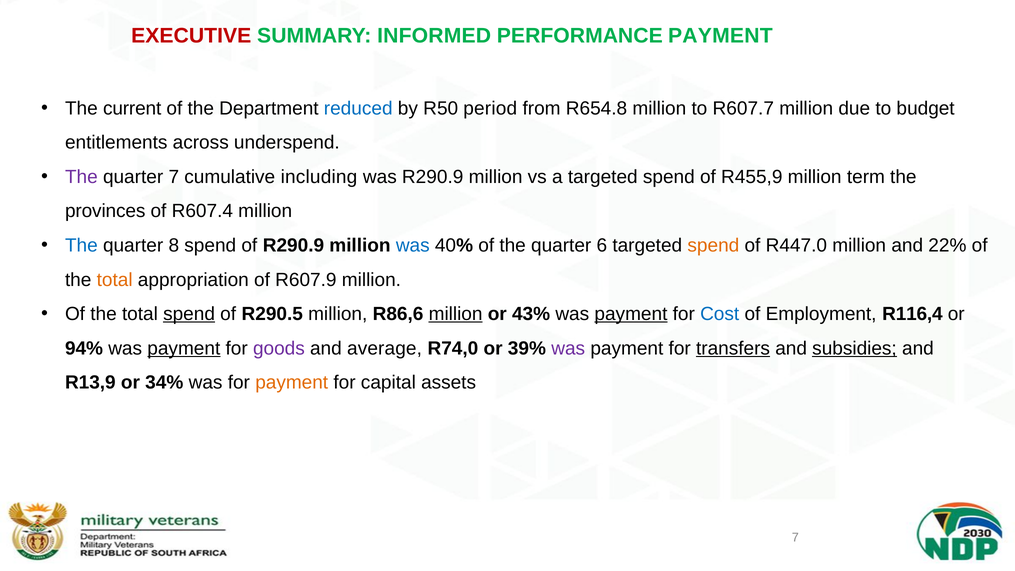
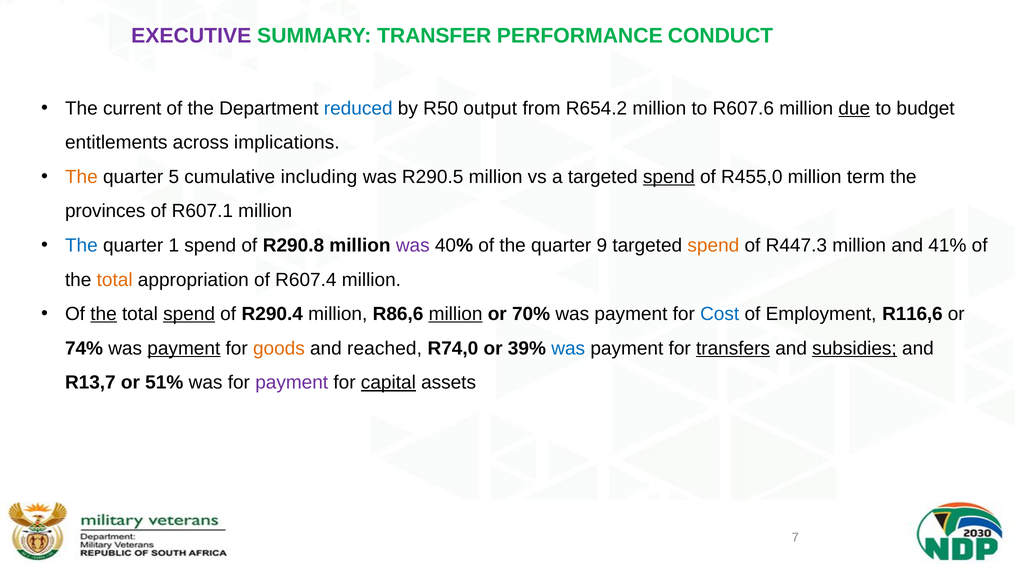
EXECUTIVE colour: red -> purple
INFORMED: INFORMED -> TRANSFER
PERFORMANCE PAYMENT: PAYMENT -> CONDUCT
period: period -> output
R654.8: R654.8 -> R654.2
R607.7: R607.7 -> R607.6
due underline: none -> present
underspend: underspend -> implications
The at (81, 177) colour: purple -> orange
quarter 7: 7 -> 5
was R290.9: R290.9 -> R290.5
spend at (669, 177) underline: none -> present
R455,9: R455,9 -> R455,0
R607.4: R607.4 -> R607.1
8: 8 -> 1
of R290.9: R290.9 -> R290.8
was at (413, 245) colour: blue -> purple
6: 6 -> 9
R447.0: R447.0 -> R447.3
22%: 22% -> 41%
R607.9: R607.9 -> R607.4
the at (104, 314) underline: none -> present
R290.5: R290.5 -> R290.4
43%: 43% -> 70%
payment at (631, 314) underline: present -> none
R116,4: R116,4 -> R116,6
94%: 94% -> 74%
goods colour: purple -> orange
average: average -> reached
was at (568, 348) colour: purple -> blue
R13,9: R13,9 -> R13,7
34%: 34% -> 51%
payment at (292, 382) colour: orange -> purple
capital underline: none -> present
